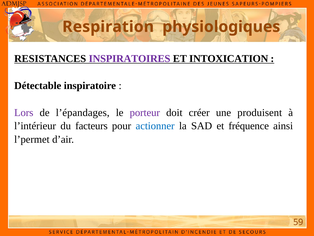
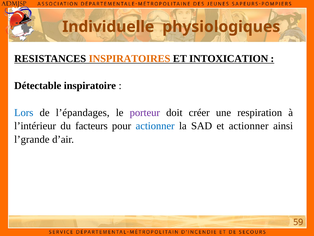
Respiration: Respiration -> Individuelle
INSPIRATOIRES colour: purple -> orange
Lors colour: purple -> blue
produisent: produisent -> respiration
et fréquence: fréquence -> actionner
l’permet: l’permet -> l’grande
